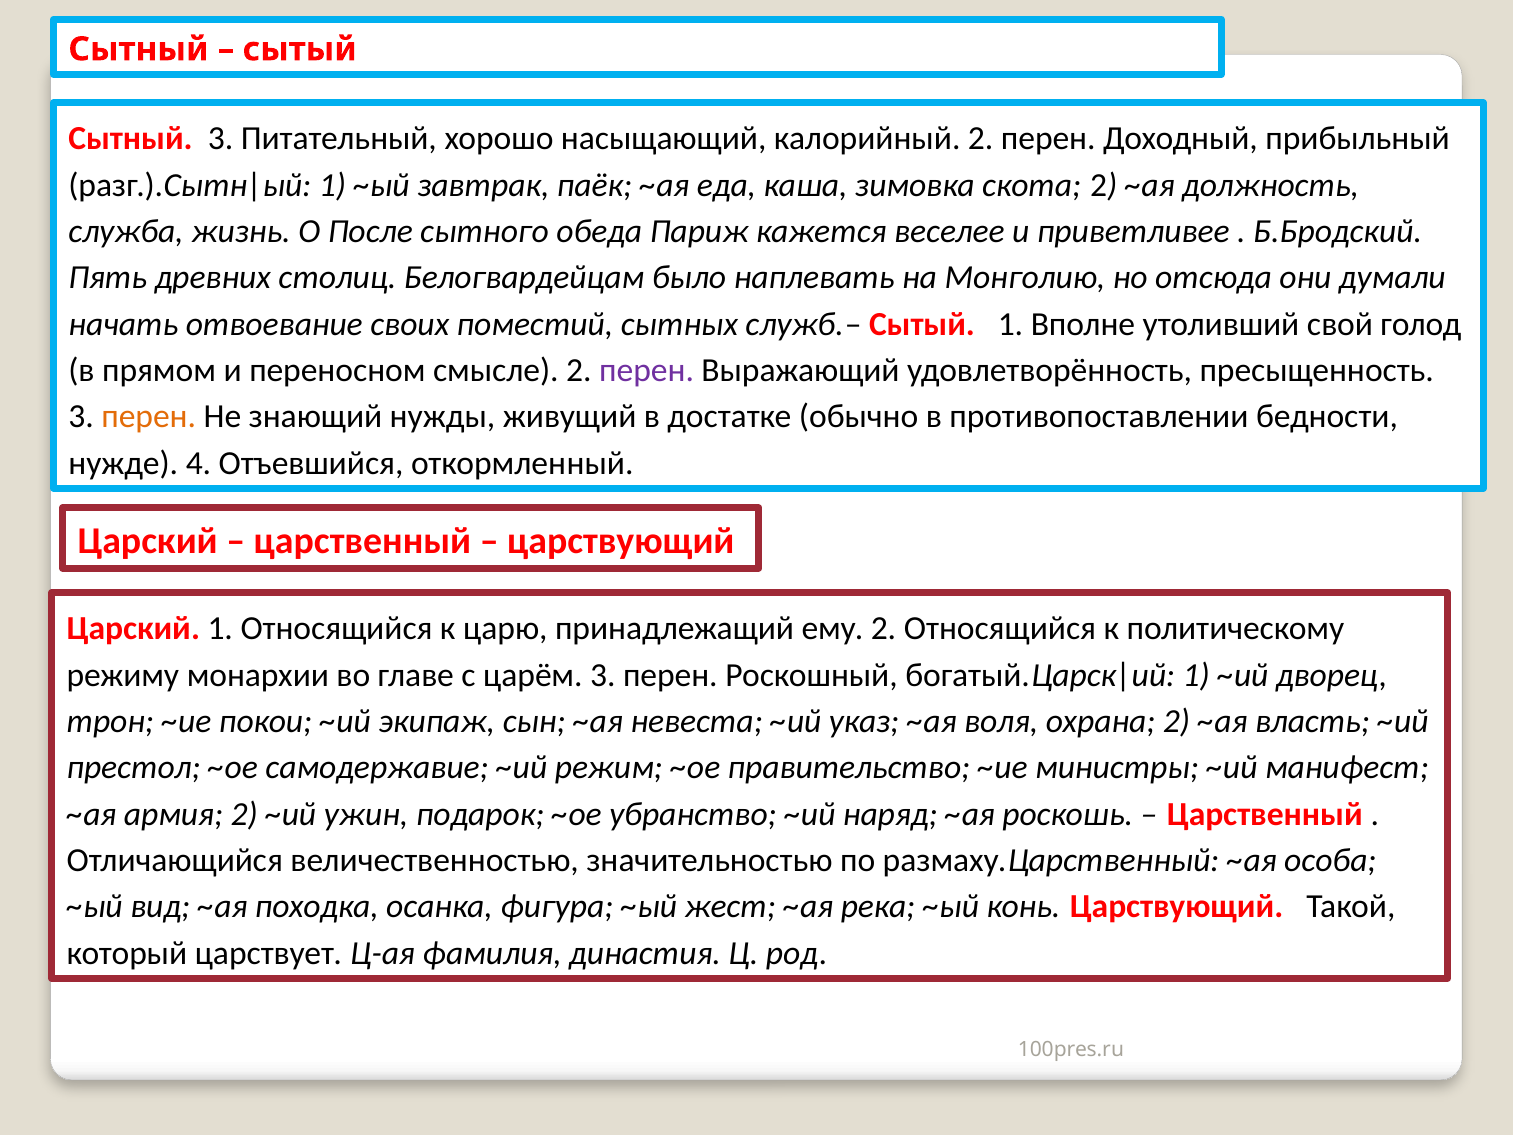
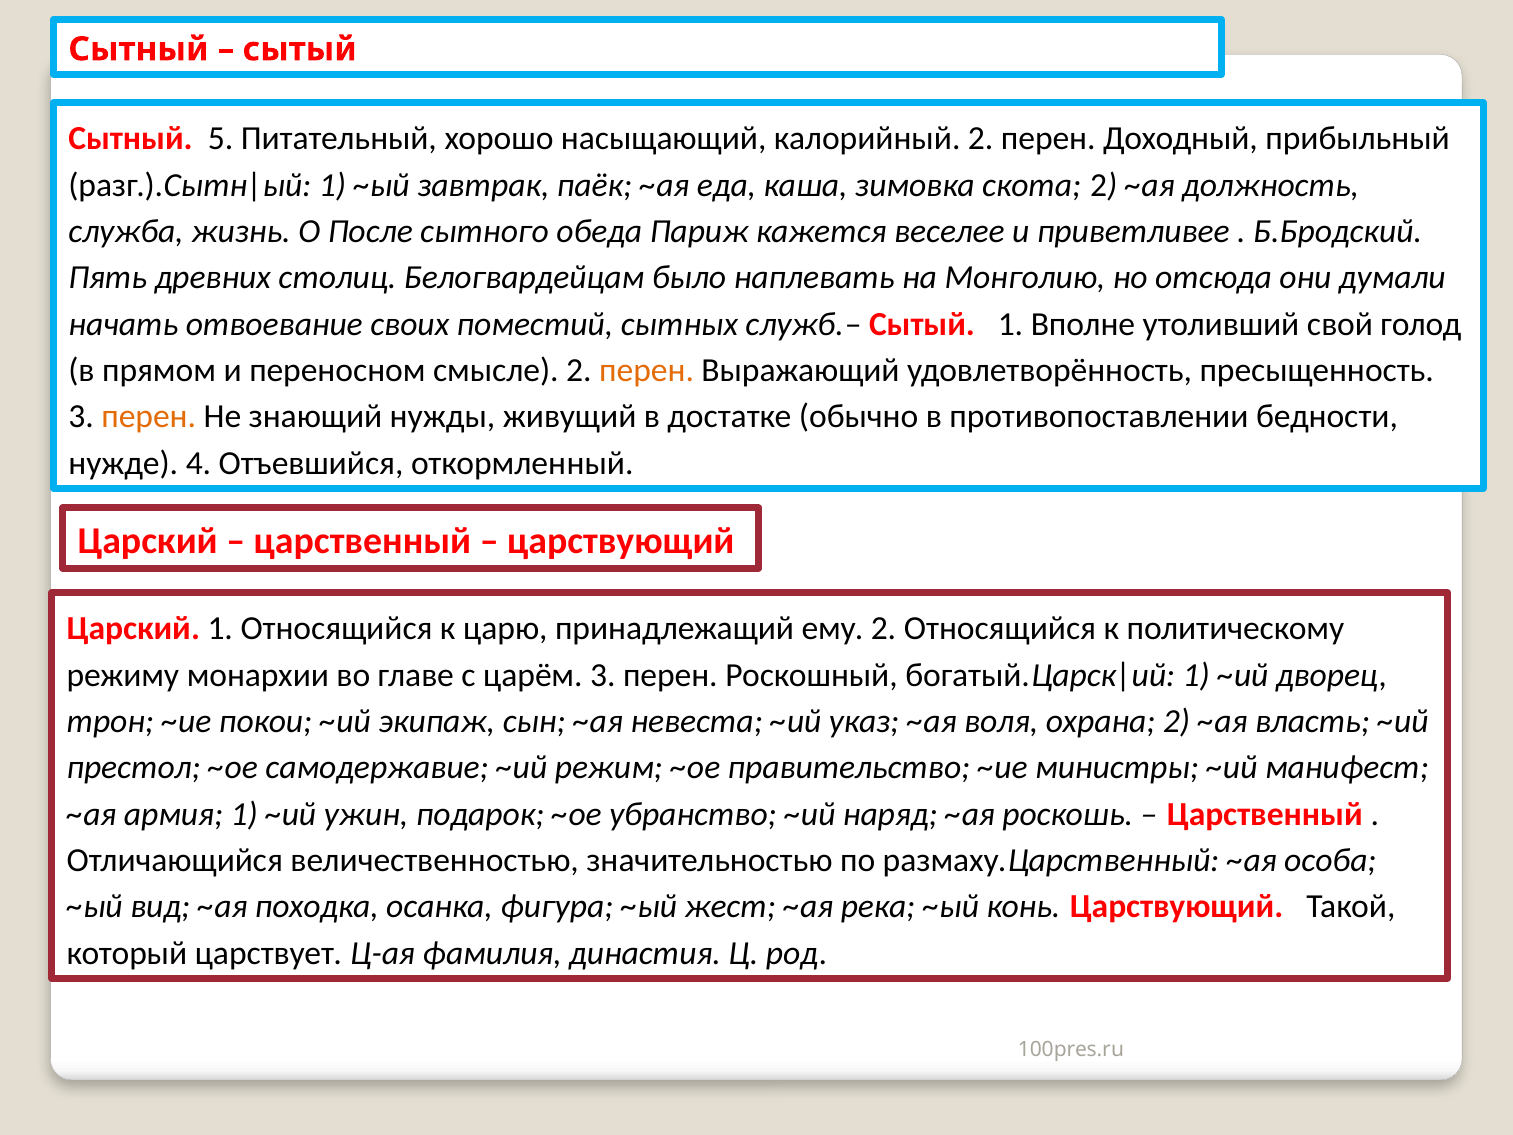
Сытный 3: 3 -> 5
перен at (647, 370) colour: purple -> orange
армия 2: 2 -> 1
